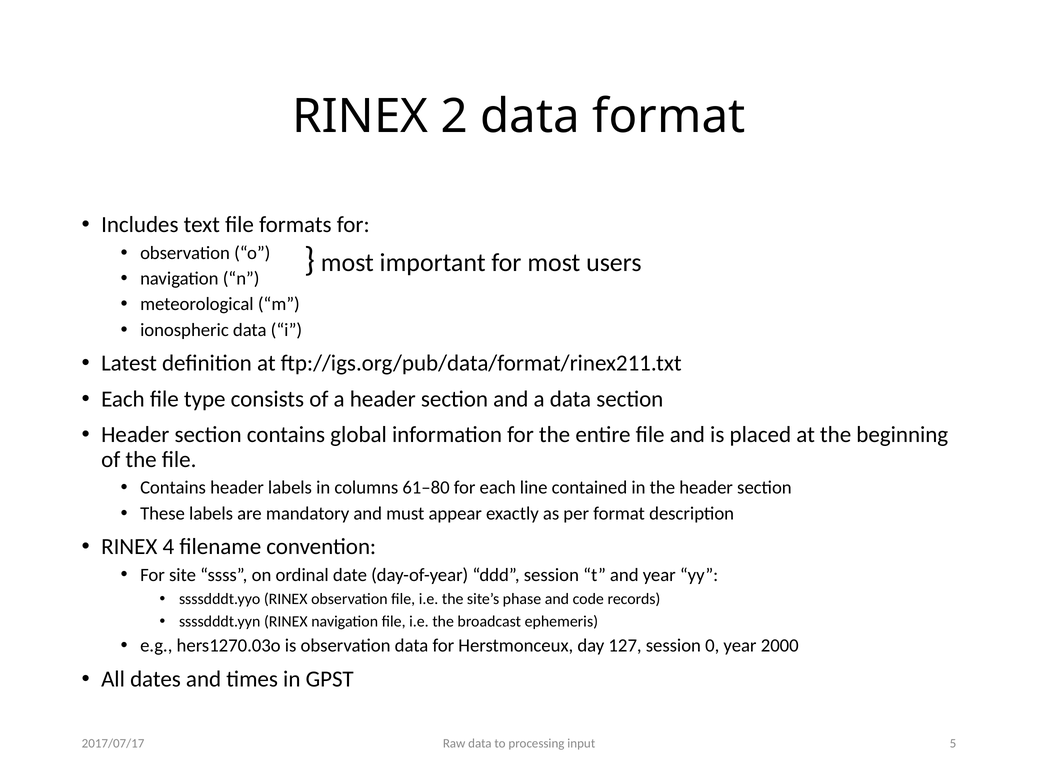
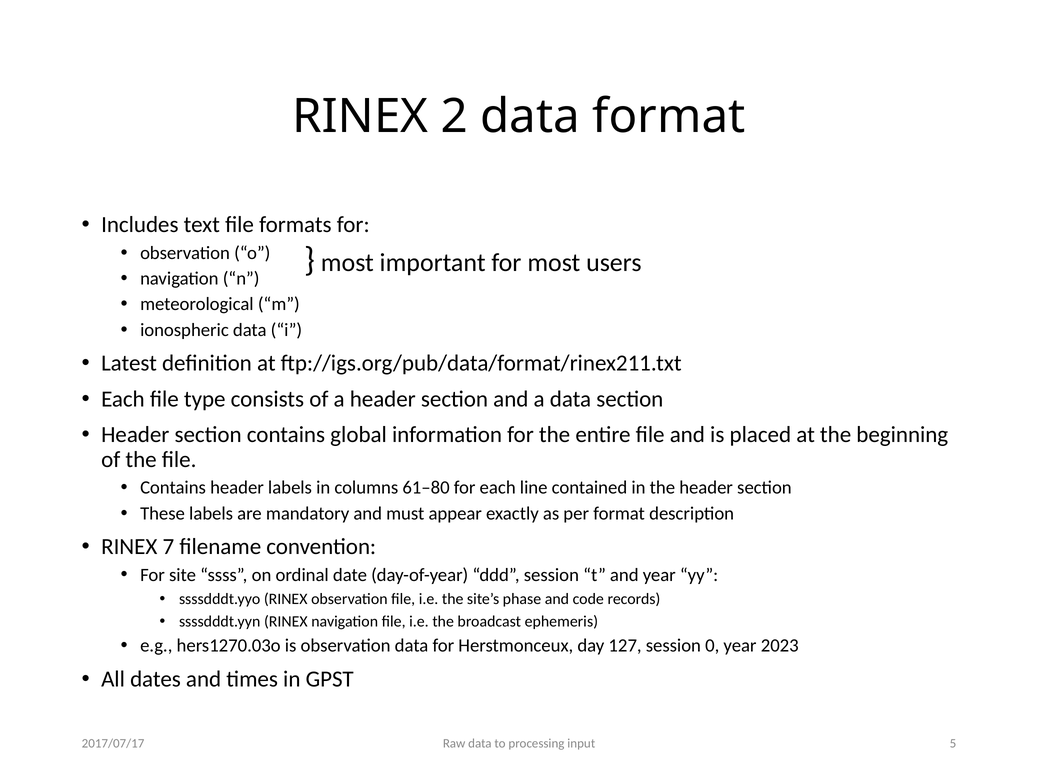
4: 4 -> 7
2000: 2000 -> 2023
